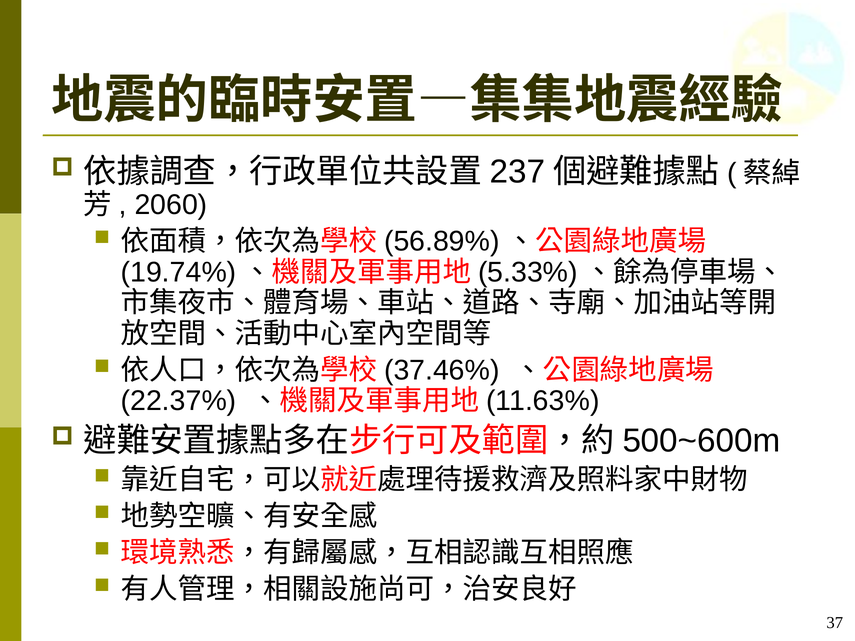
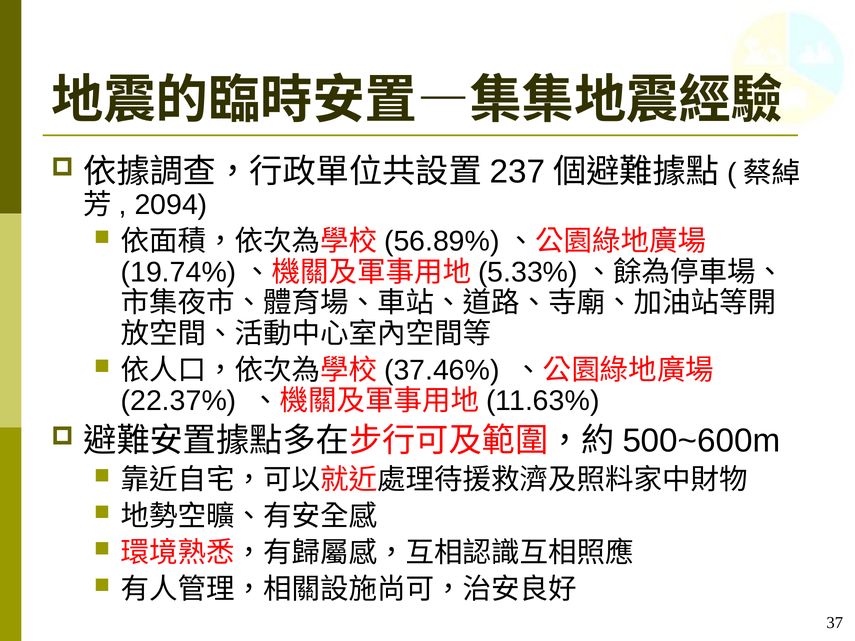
2060: 2060 -> 2094
